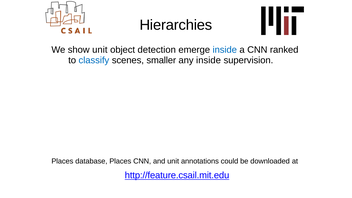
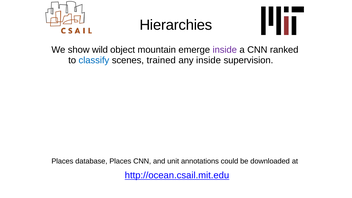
show unit: unit -> wild
detection: detection -> mountain
inside at (225, 50) colour: blue -> purple
smaller: smaller -> trained
http://feature.csail.mit.edu: http://feature.csail.mit.edu -> http://ocean.csail.mit.edu
